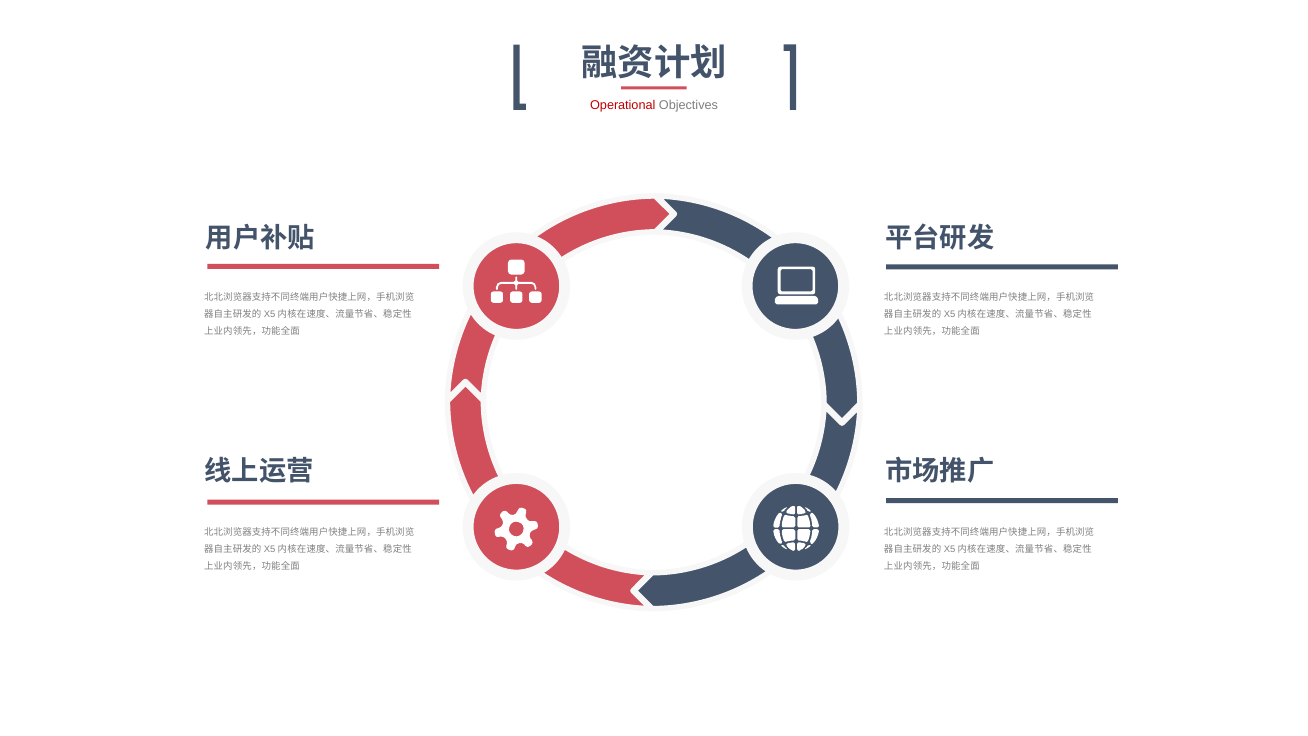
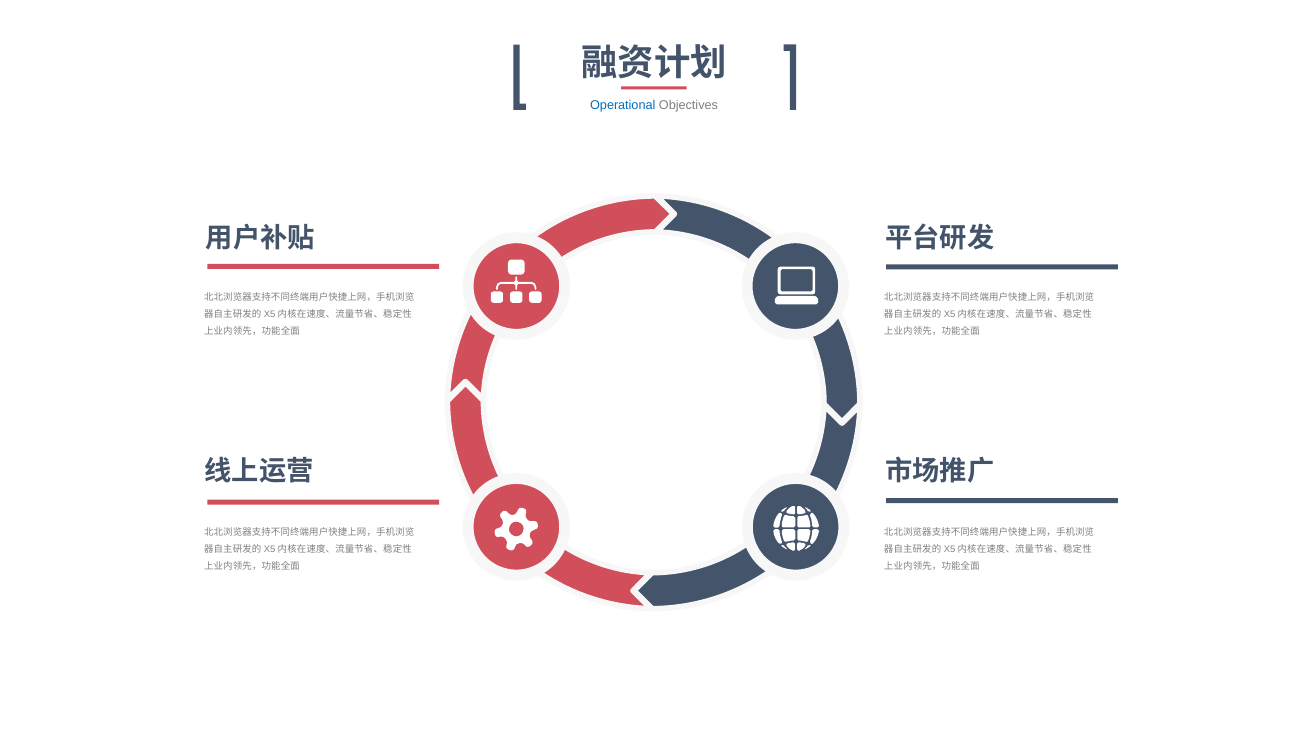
Operational colour: red -> blue
